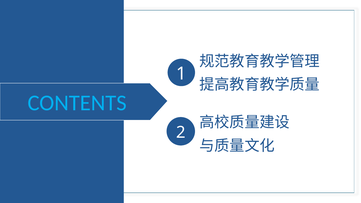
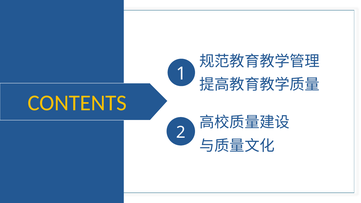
CONTENTS colour: light blue -> yellow
